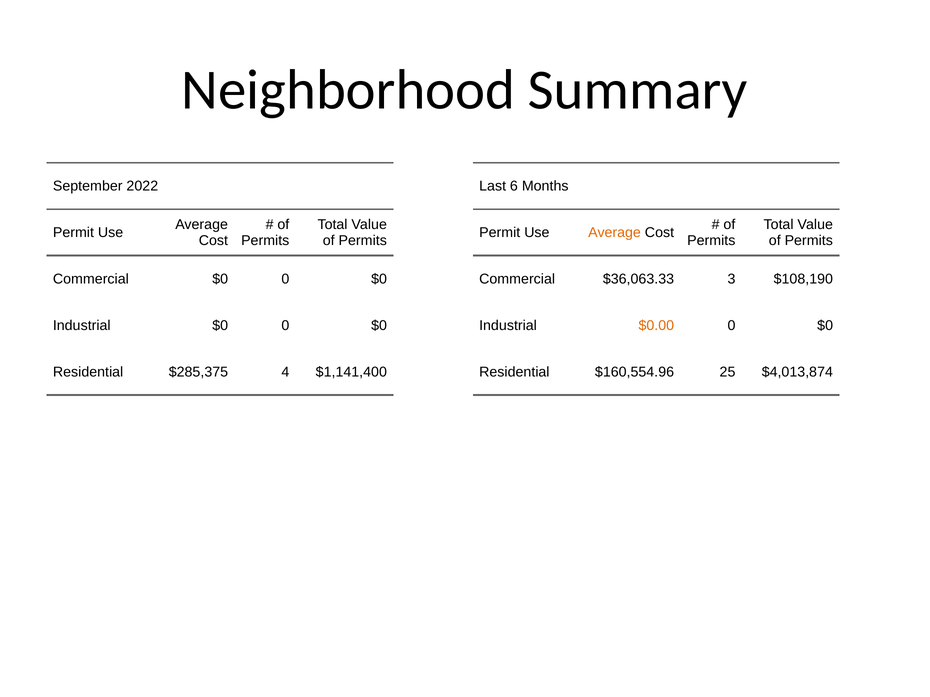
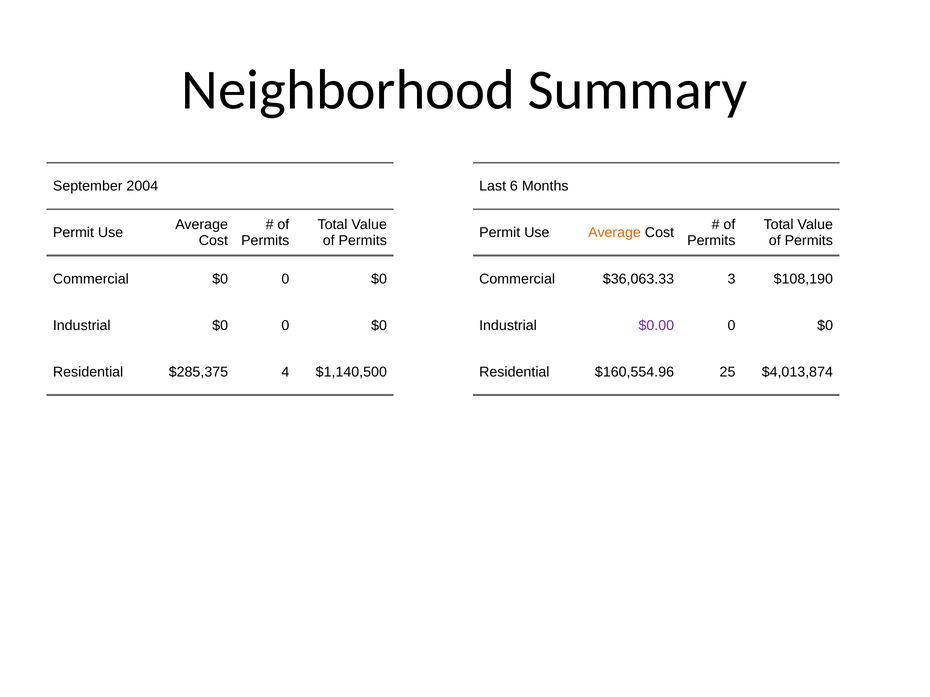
2022: 2022 -> 2004
$0.00 colour: orange -> purple
$1,141,400: $1,141,400 -> $1,140,500
